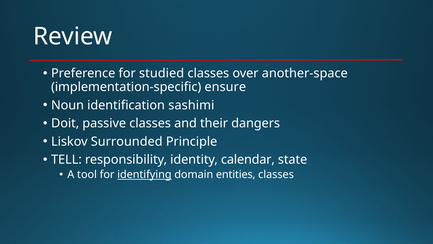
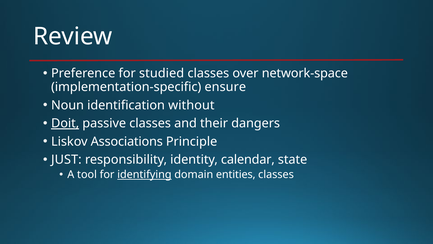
another-space: another-space -> network-space
sashimi: sashimi -> without
Doit underline: none -> present
Surrounded: Surrounded -> Associations
TELL: TELL -> JUST
